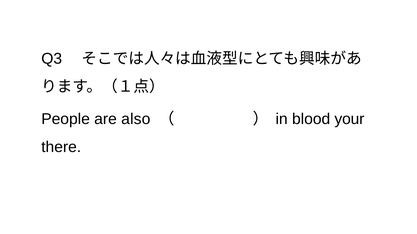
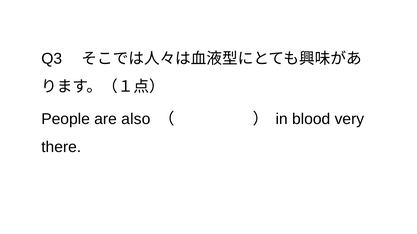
your: your -> very
